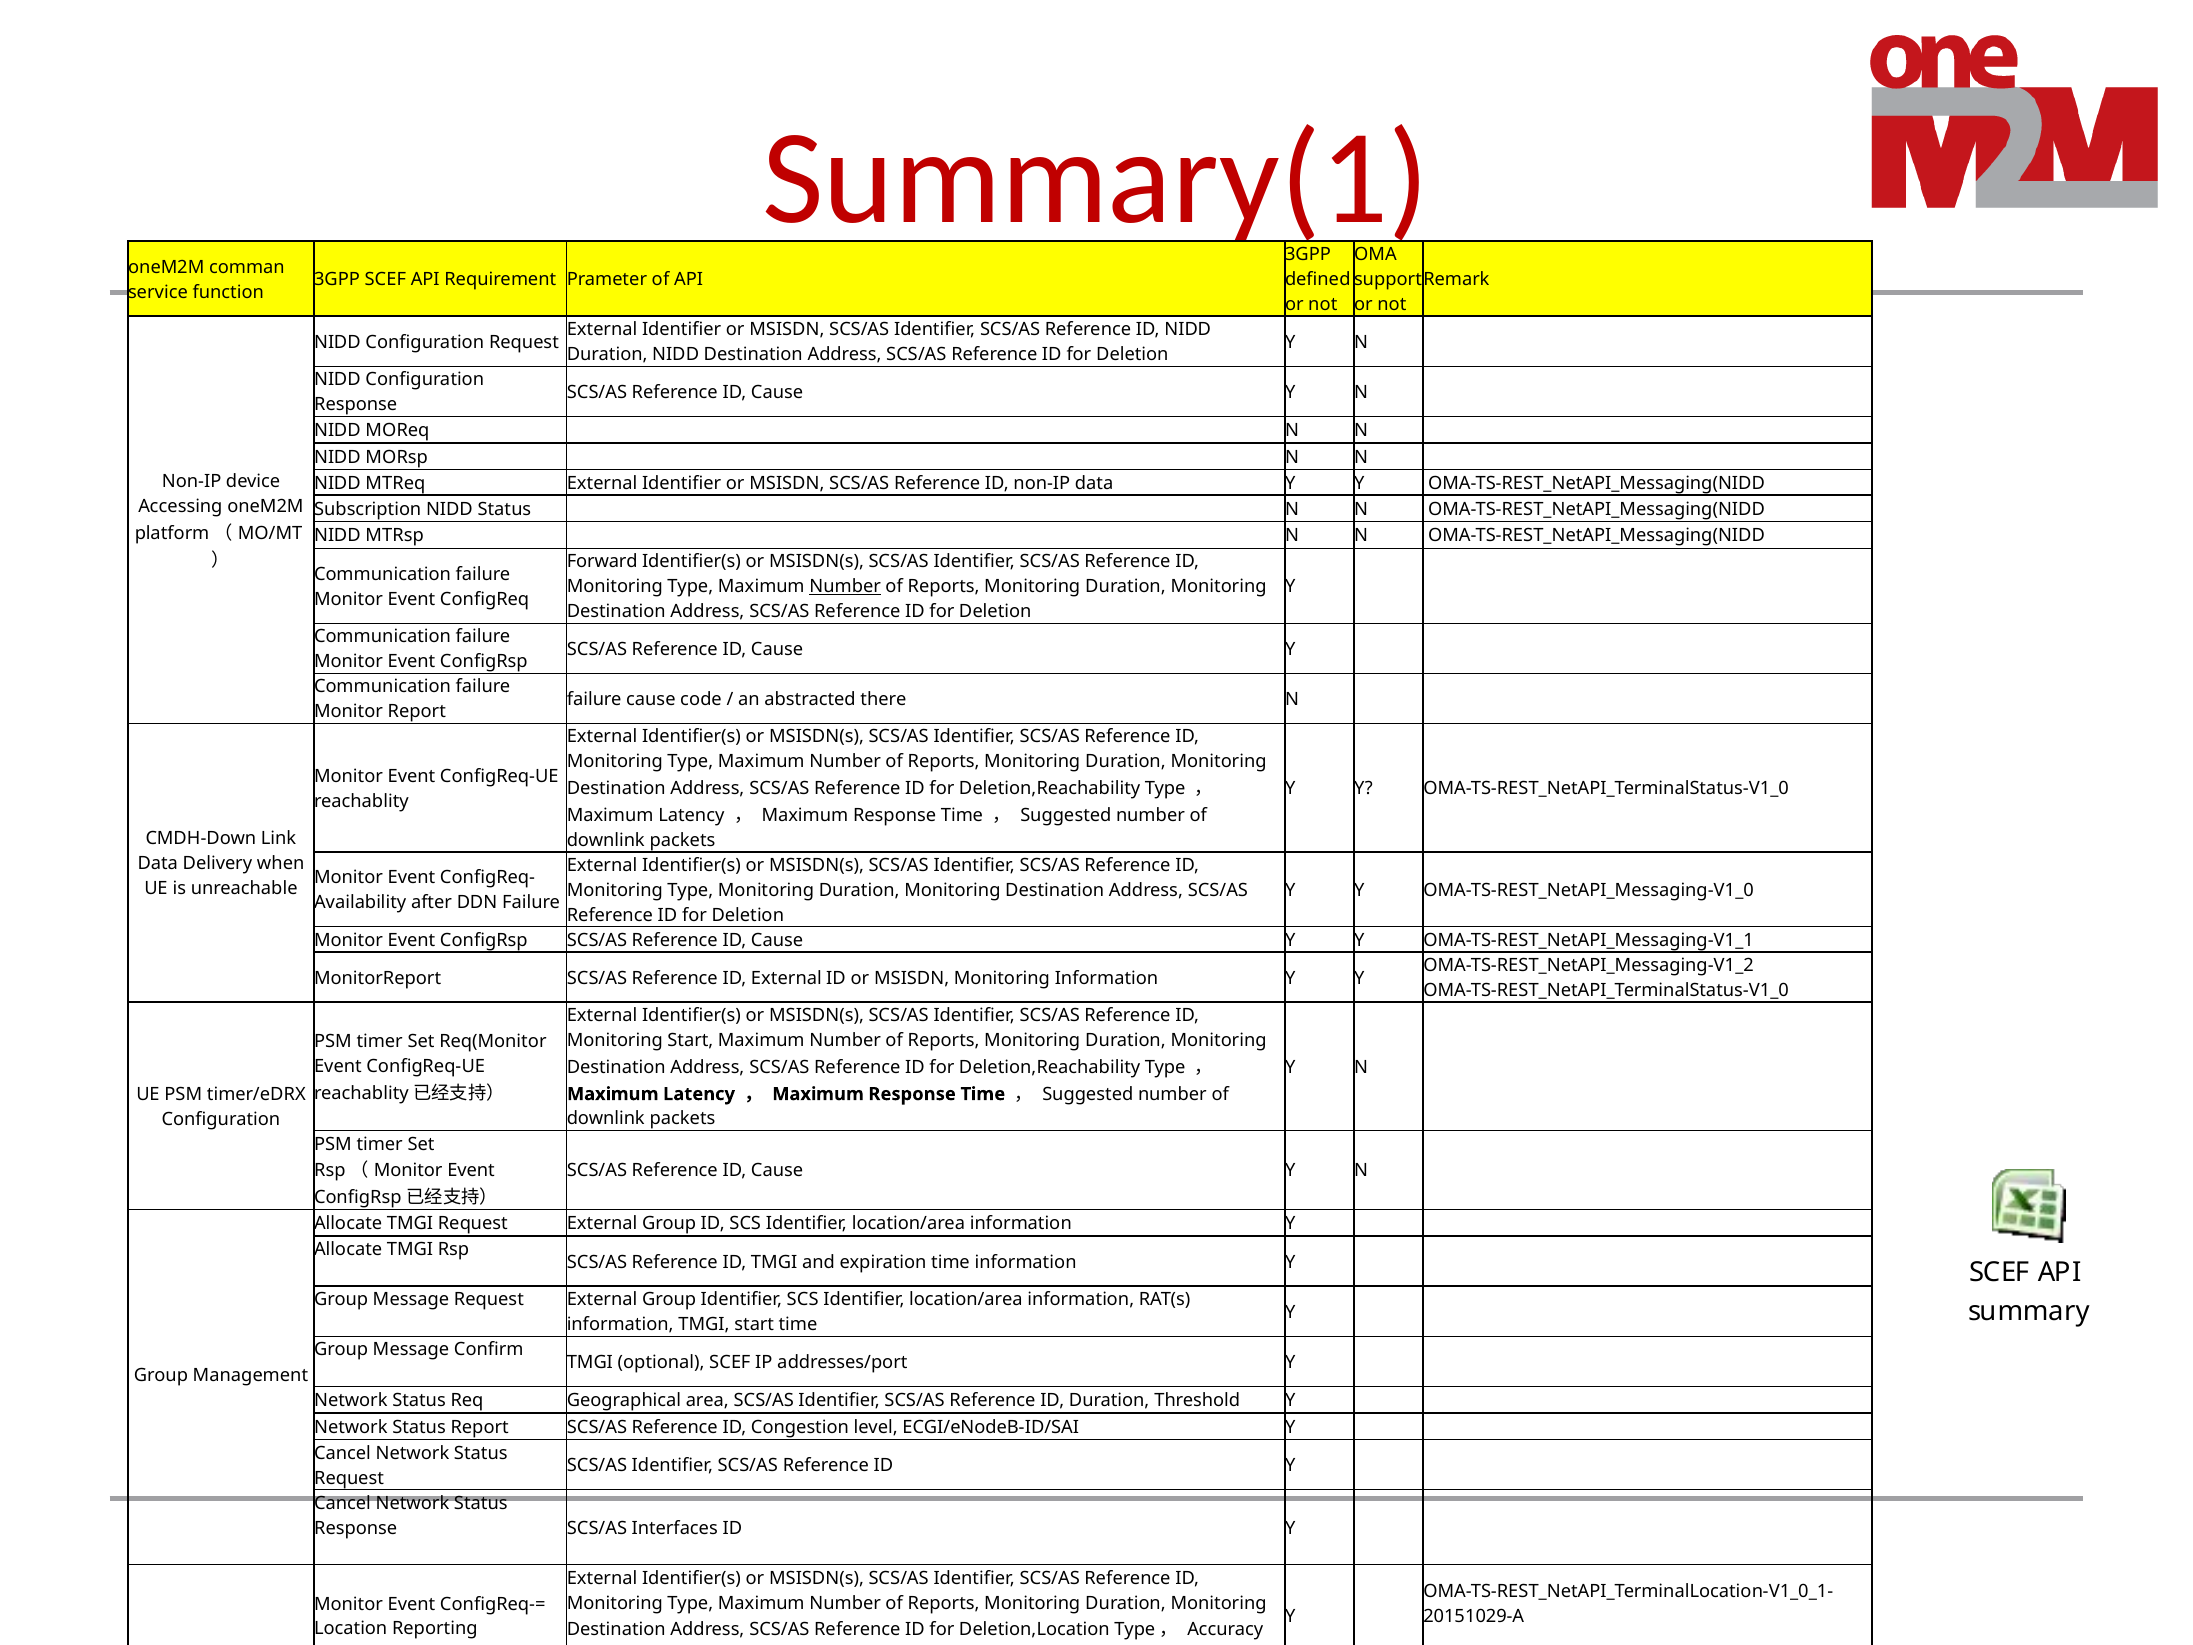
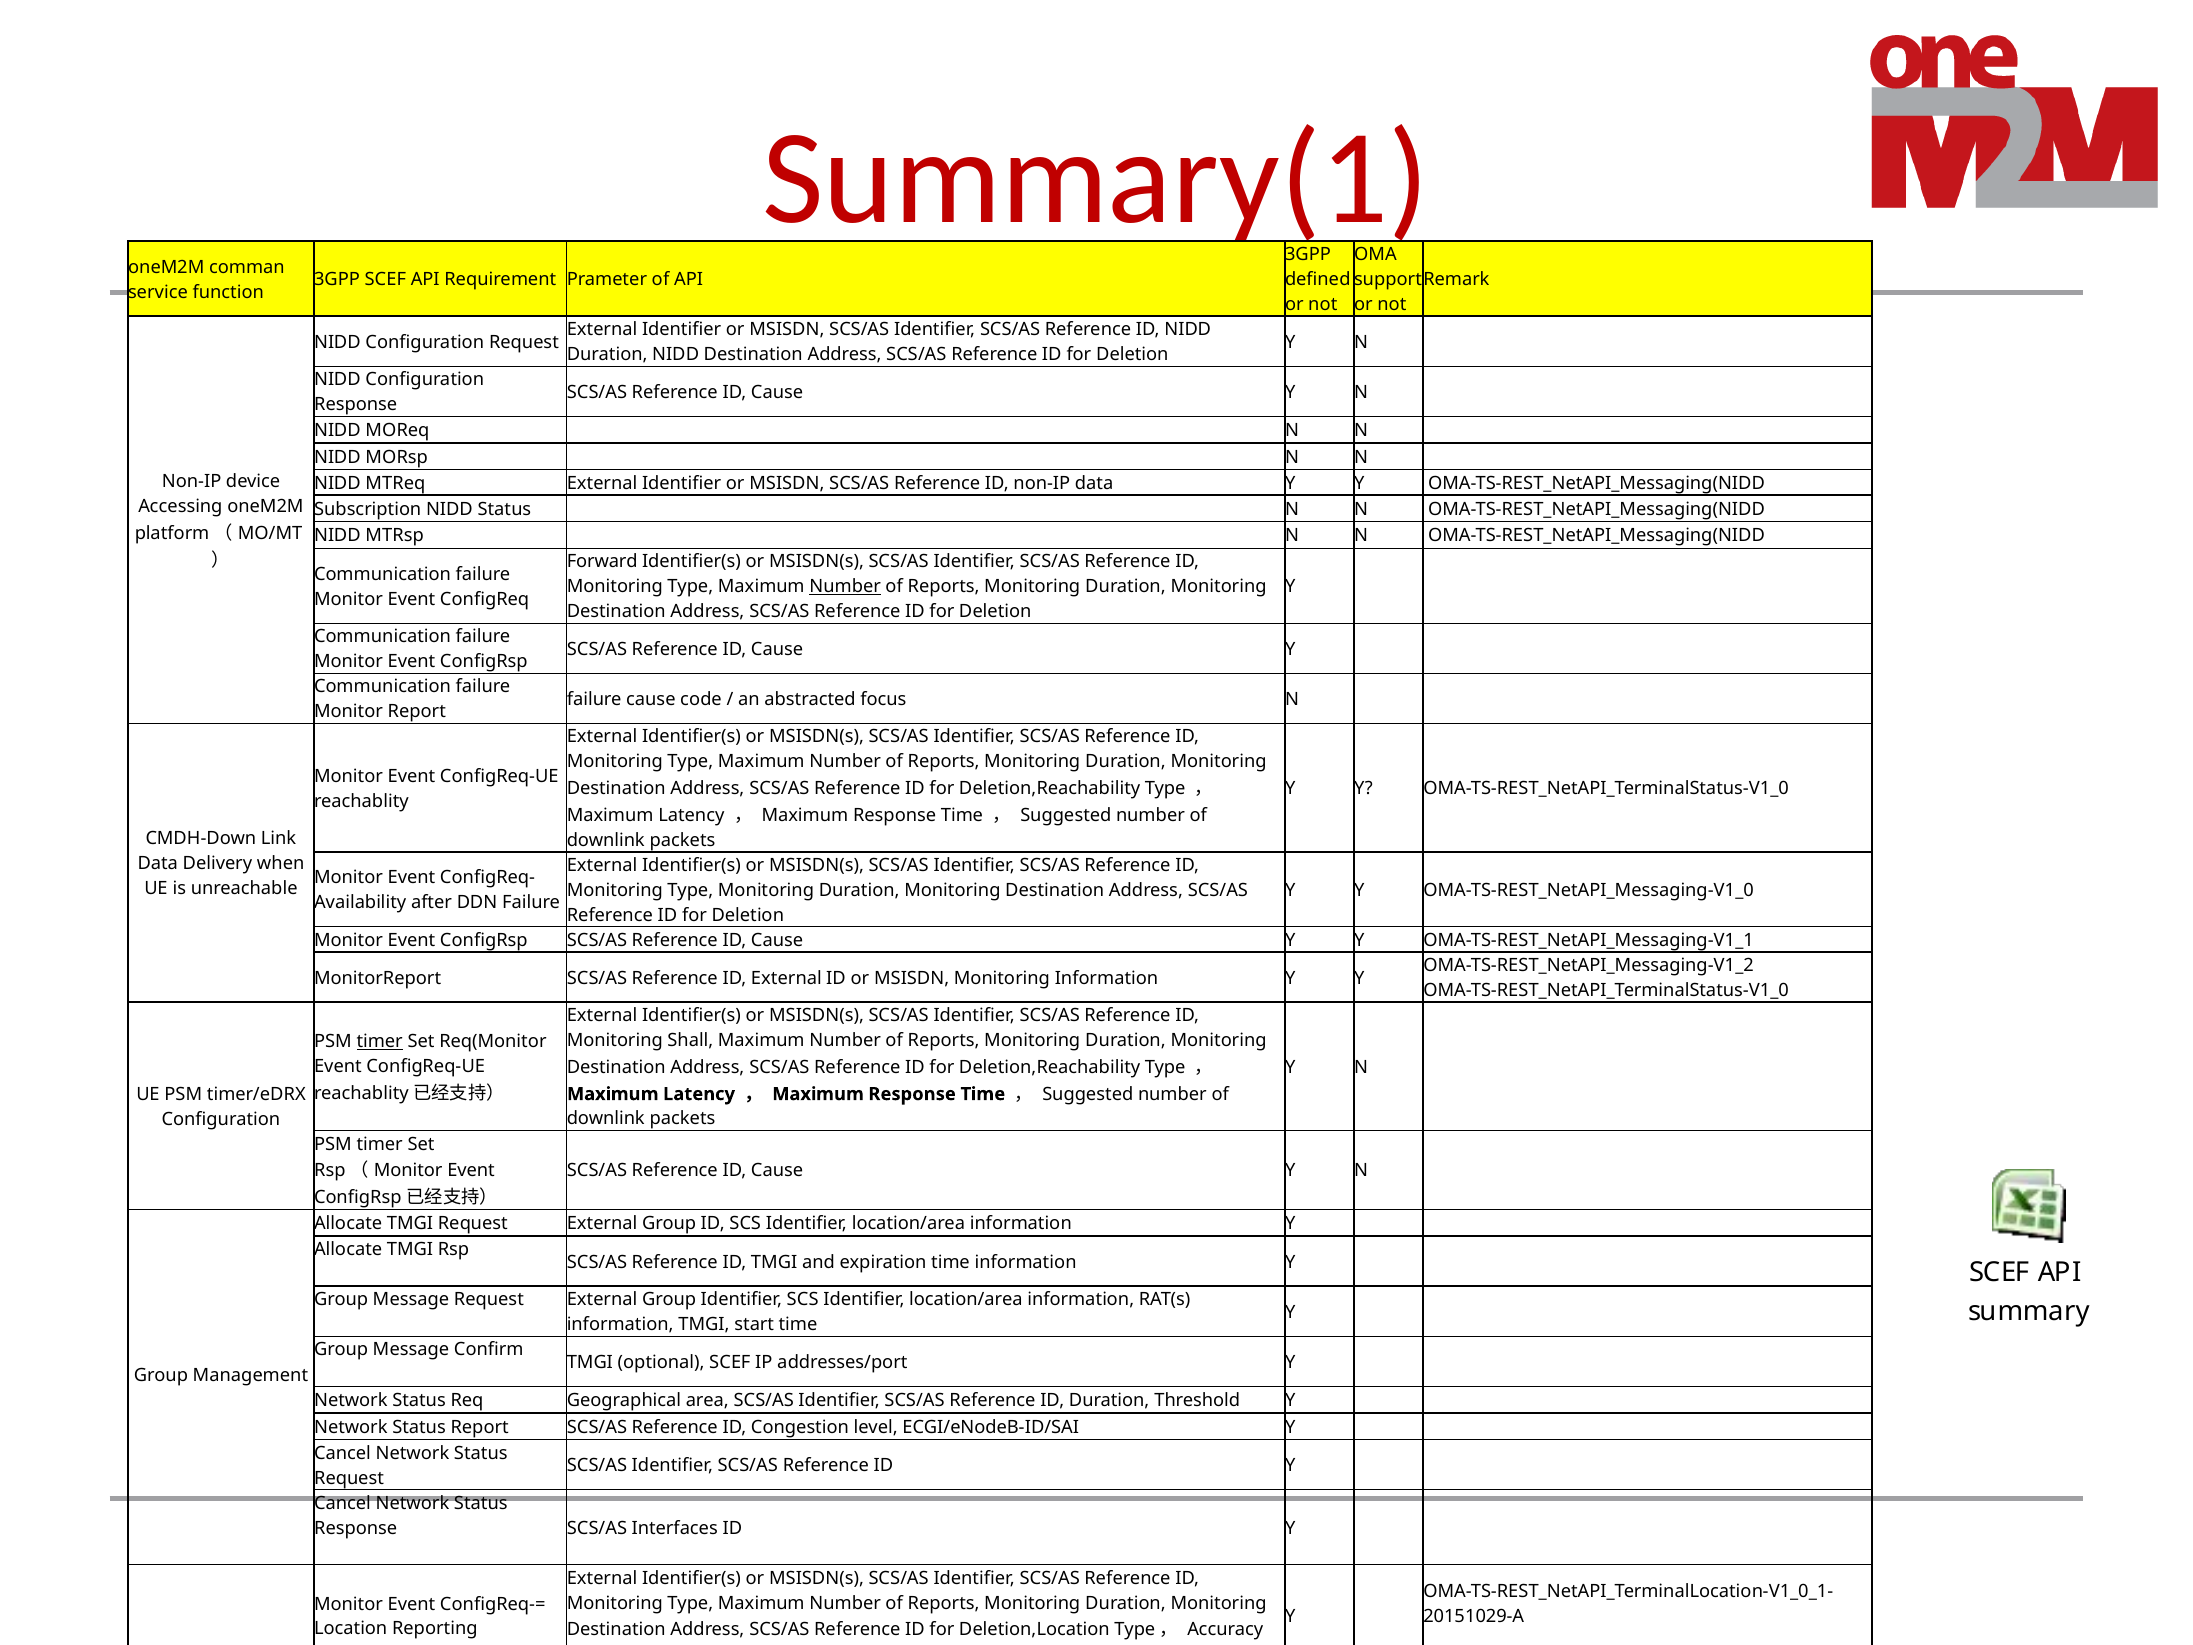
there: there -> focus
Monitoring Start: Start -> Shall
timer at (380, 1041) underline: none -> present
